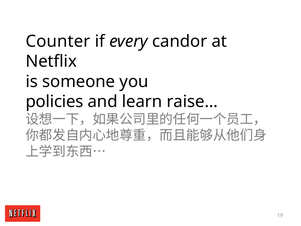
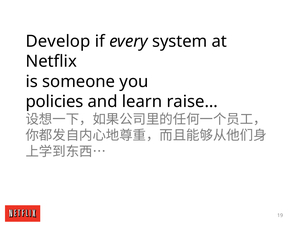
Counter: Counter -> Develop
candor: candor -> system
